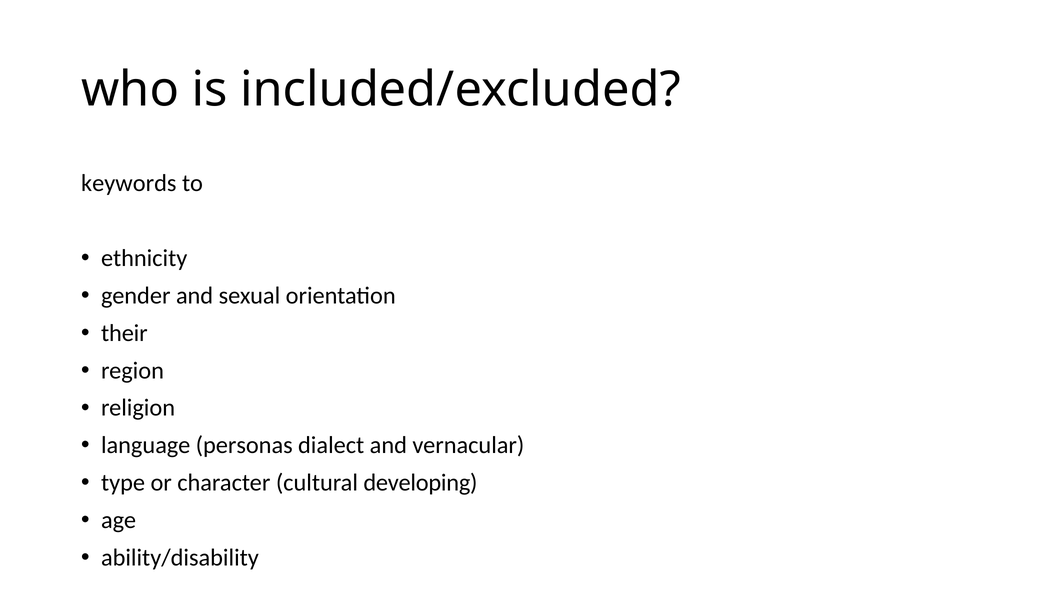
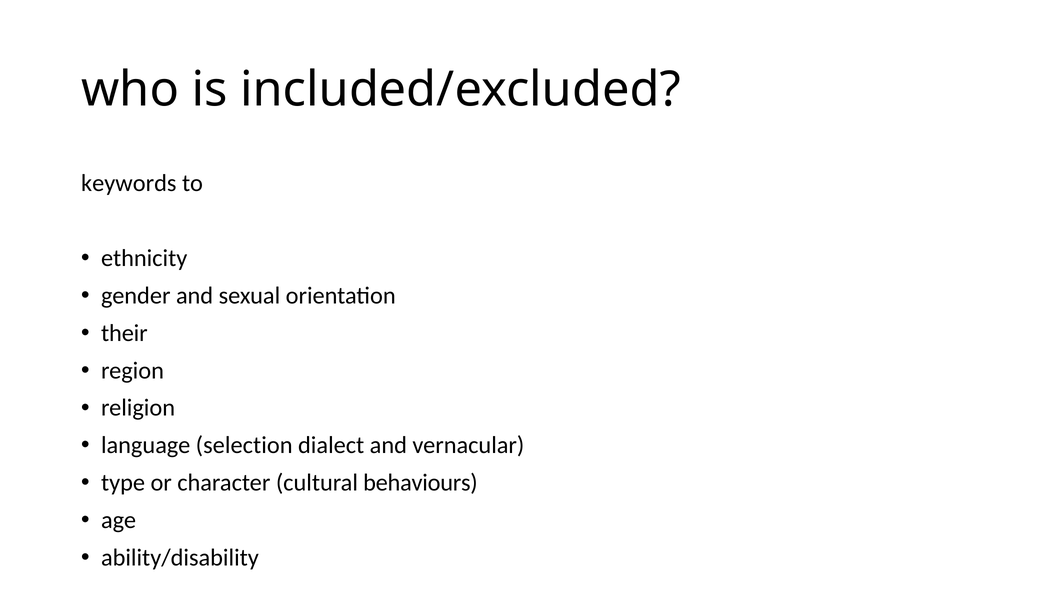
personas: personas -> selection
developing: developing -> behaviours
